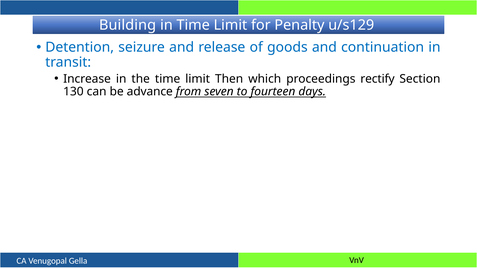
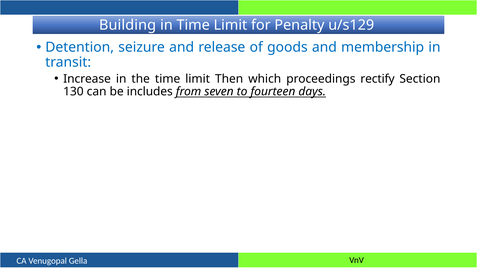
continuation: continuation -> membership
advance: advance -> includes
